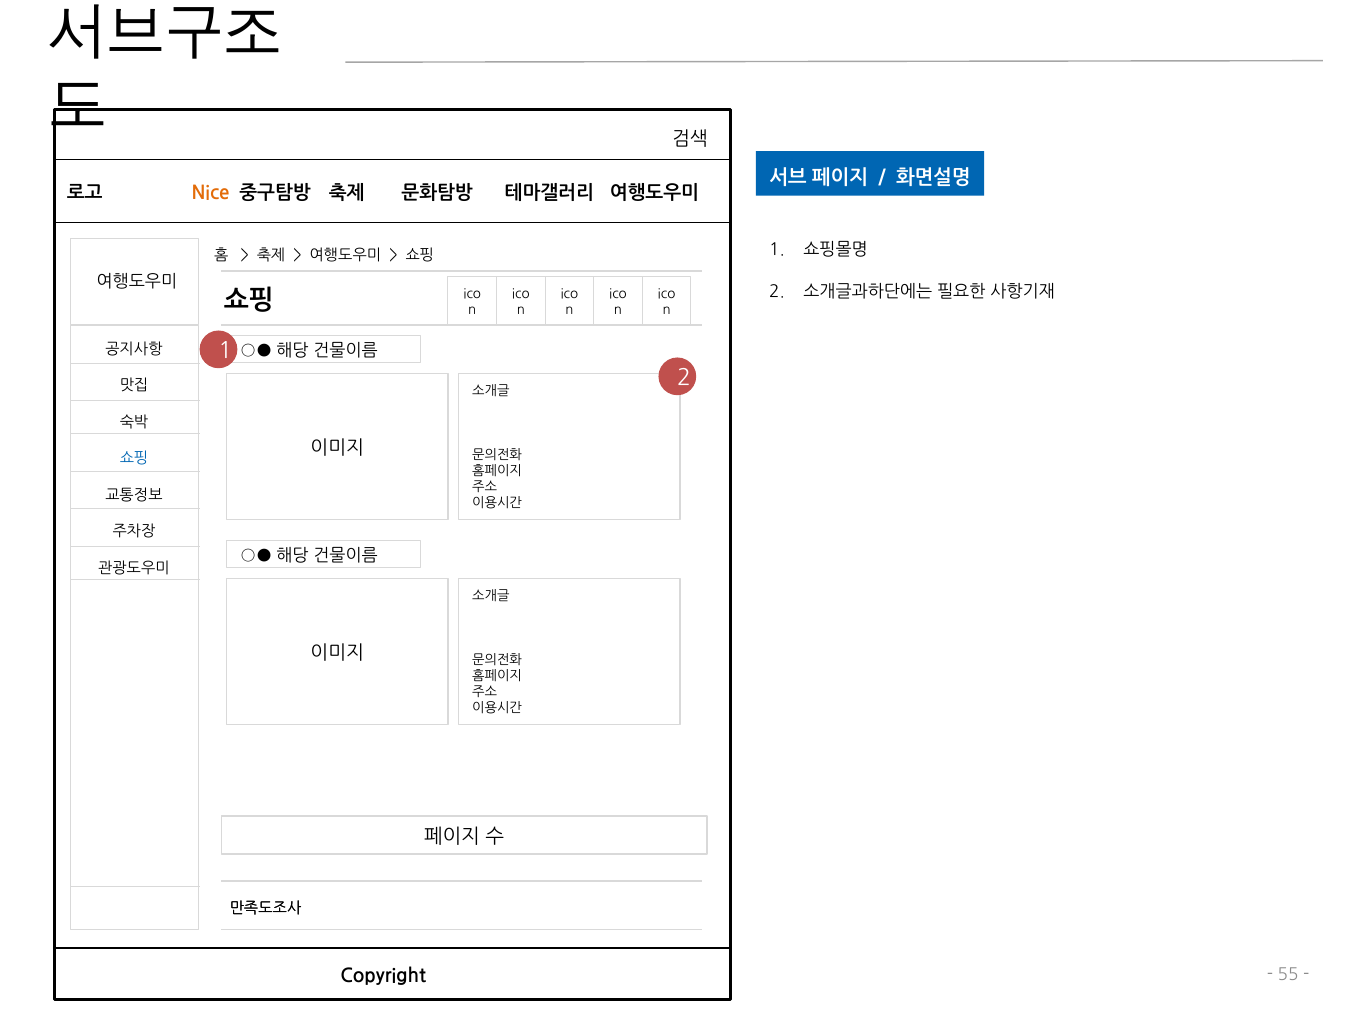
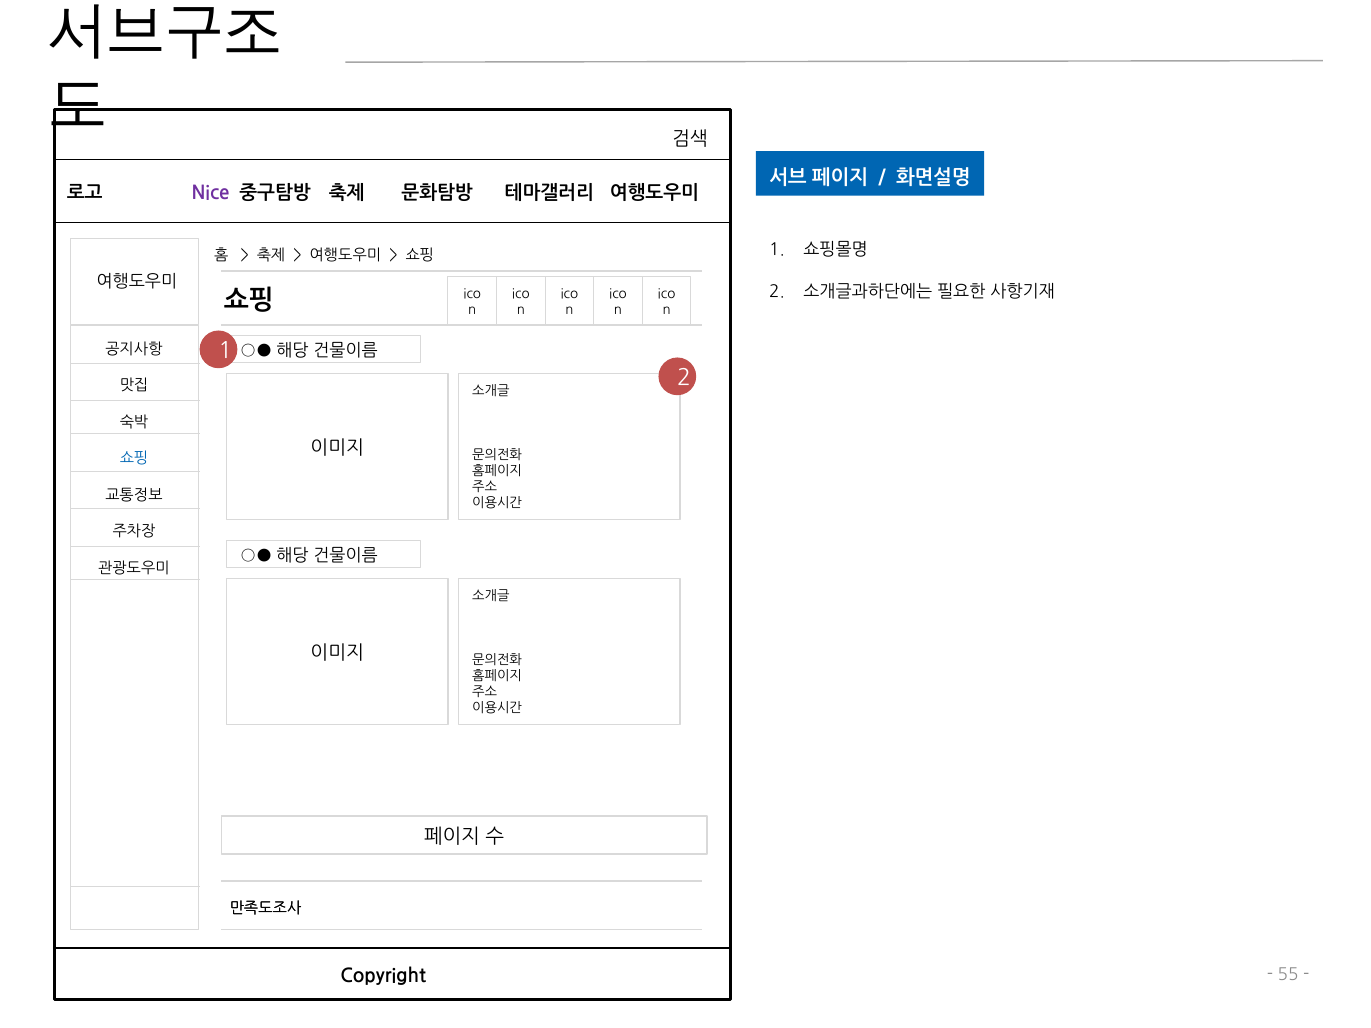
Nice colour: orange -> purple
